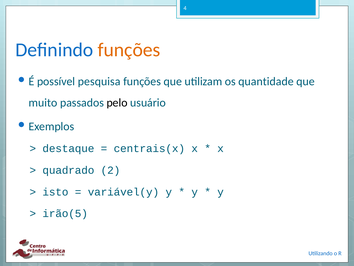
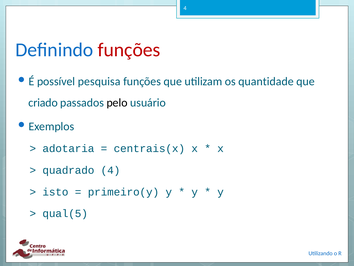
funções at (129, 50) colour: orange -> red
muito: muito -> criado
destaque: destaque -> adotaria
quadrado 2: 2 -> 4
variável(y: variável(y -> primeiro(y
irão(5: irão(5 -> qual(5
